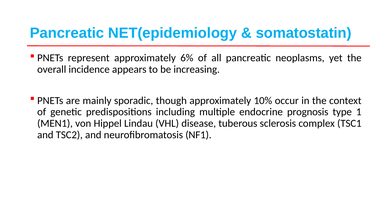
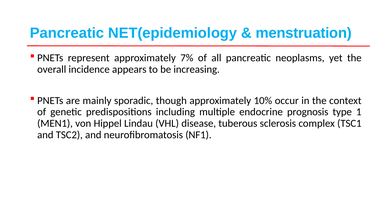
somatostatin: somatostatin -> menstruation
6%: 6% -> 7%
